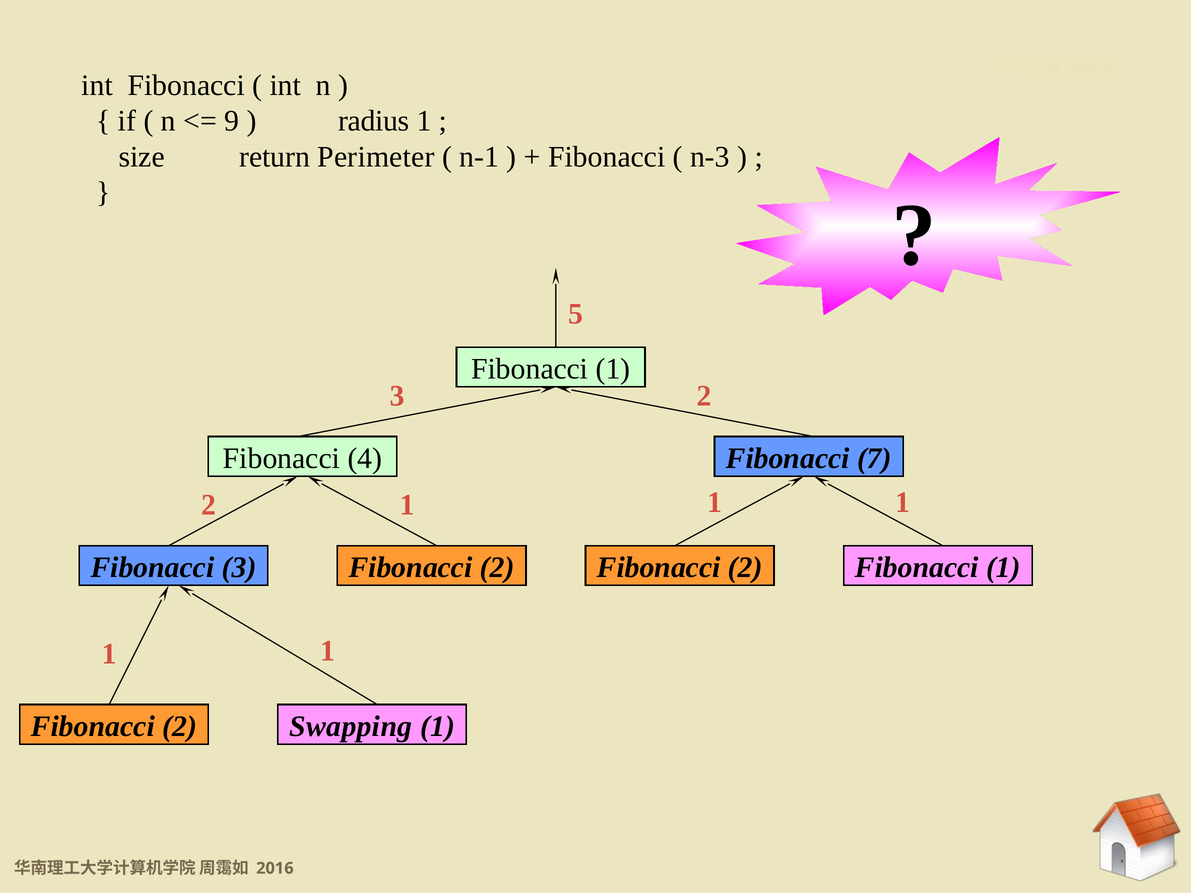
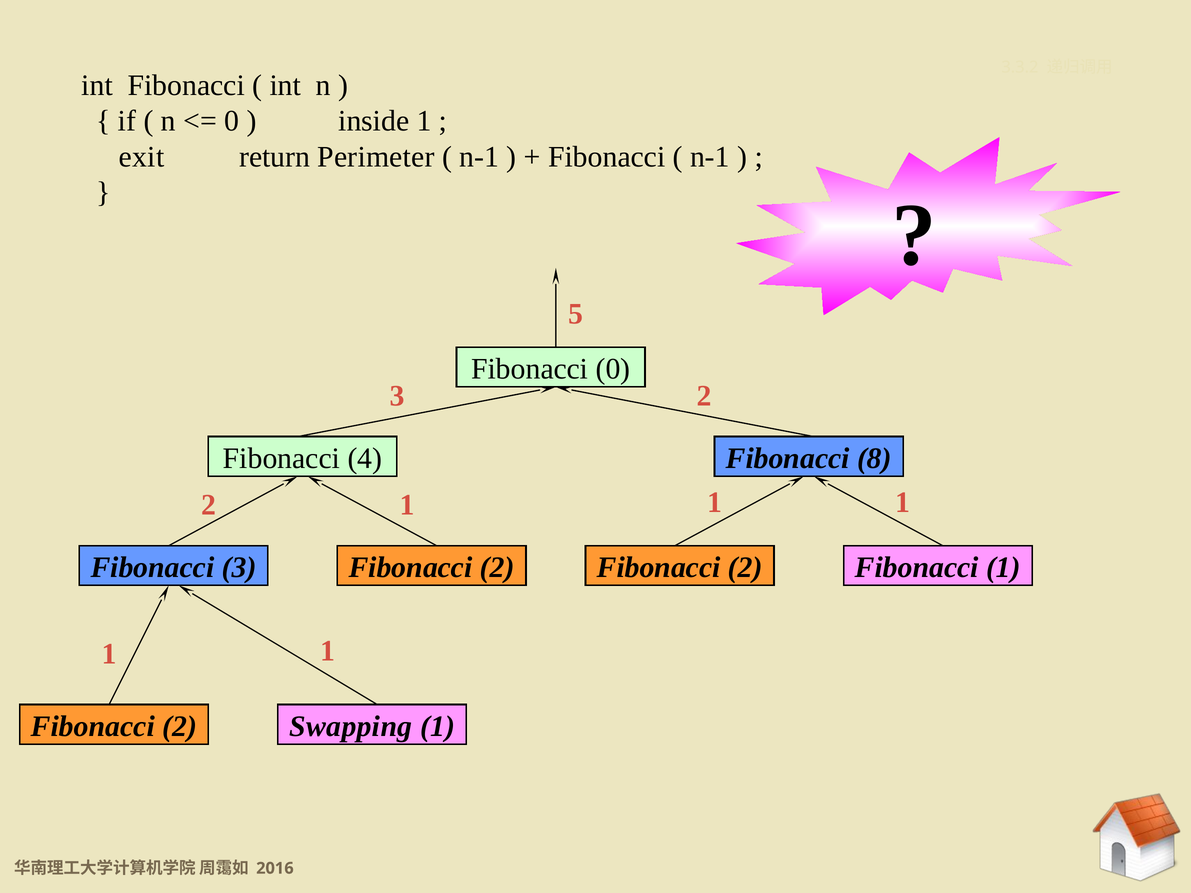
9 at (232, 121): 9 -> 0
radius: radius -> inside
size: size -> exit
n-3 at (710, 157): n-3 -> n-1
1 at (613, 369): 1 -> 0
7: 7 -> 8
